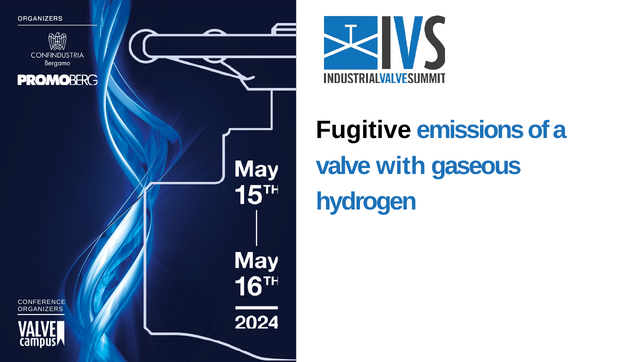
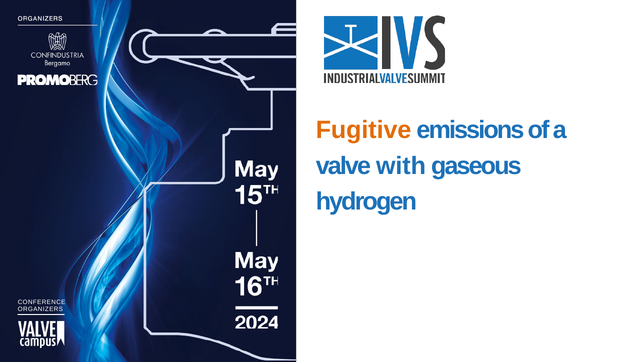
Fugitive colour: black -> orange
